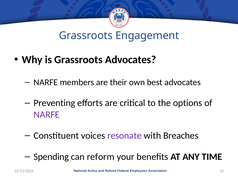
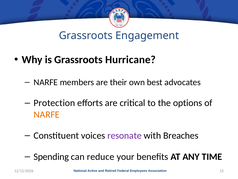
Grassroots Advocates: Advocates -> Hurricane
Preventing: Preventing -> Protection
NARFE at (47, 114) colour: purple -> orange
reform: reform -> reduce
